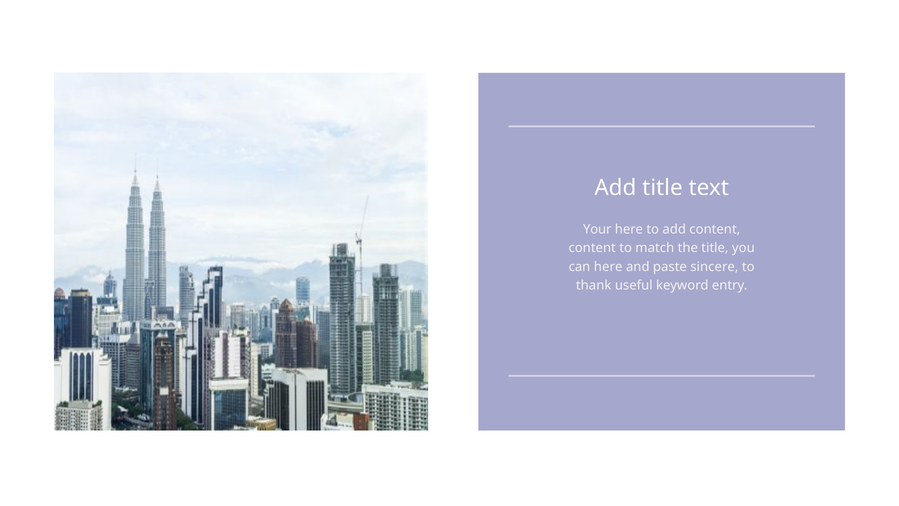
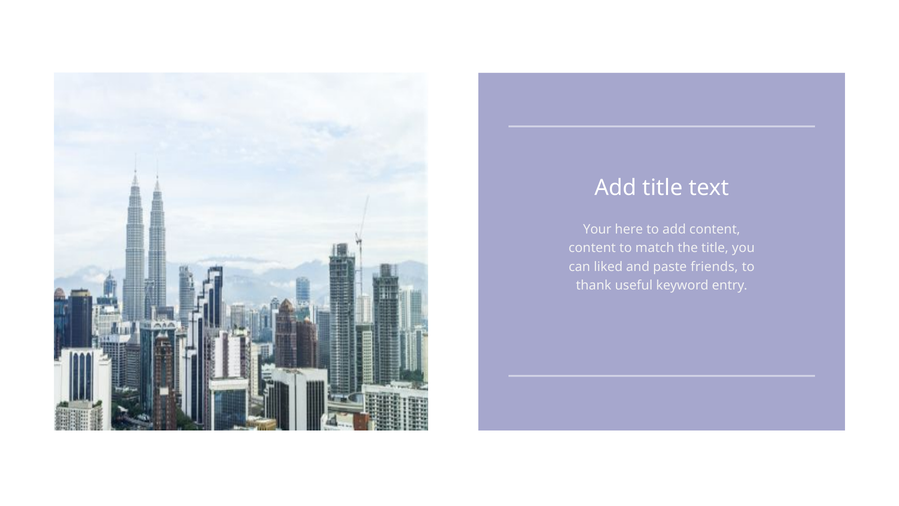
can here: here -> liked
sincere: sincere -> friends
